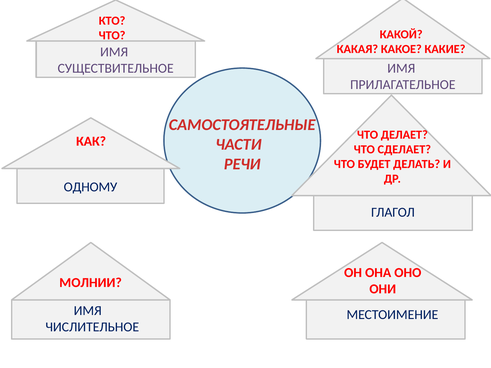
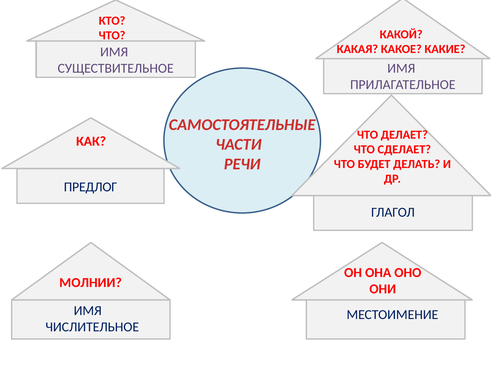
ОДНОМУ: ОДНОМУ -> ПРЕДЛОГ
